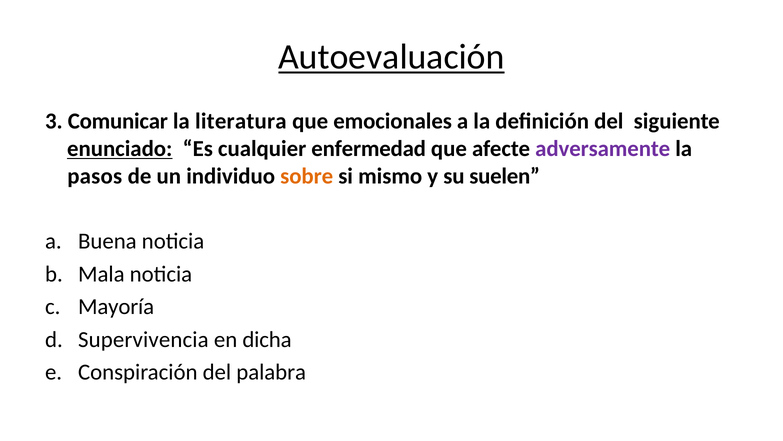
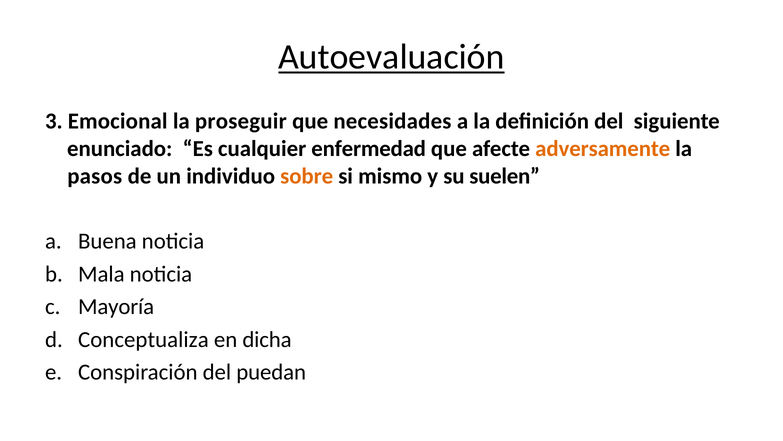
Comunicar: Comunicar -> Emocional
literatura: literatura -> proseguir
emocionales: emocionales -> necesidades
enunciado underline: present -> none
adversamente colour: purple -> orange
Supervivencia: Supervivencia -> Conceptualiza
palabra: palabra -> puedan
